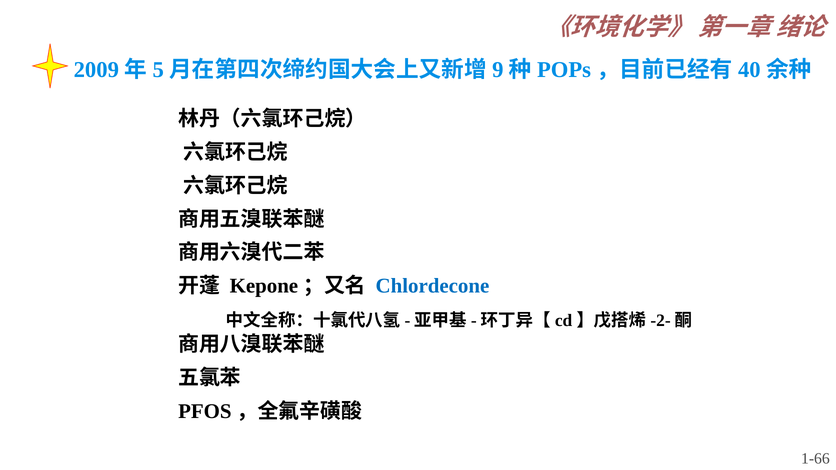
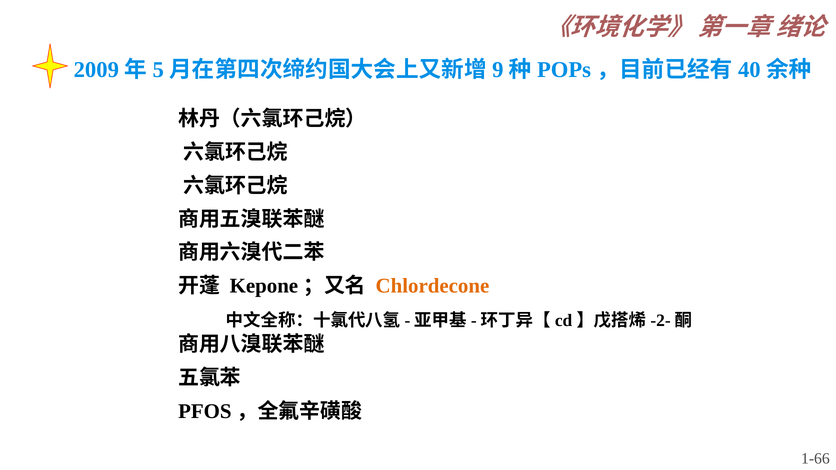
Chlordecone colour: blue -> orange
